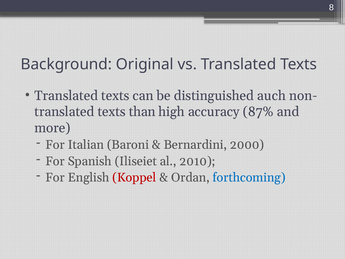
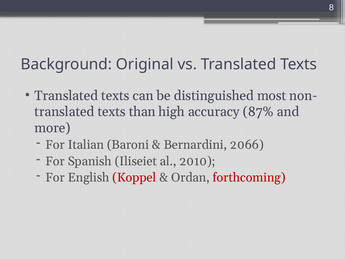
auch: auch -> most
2000: 2000 -> 2066
forthcoming colour: blue -> red
